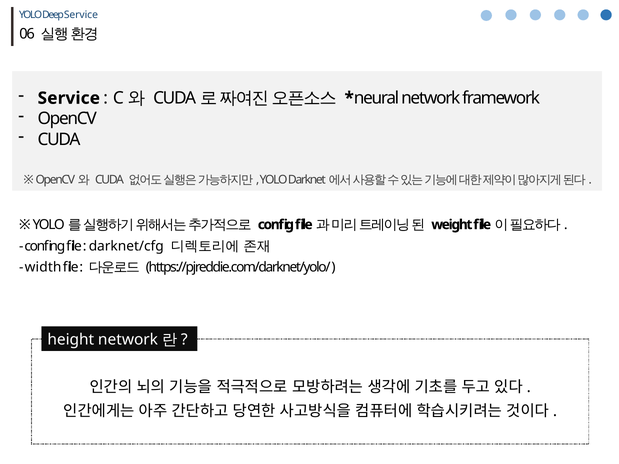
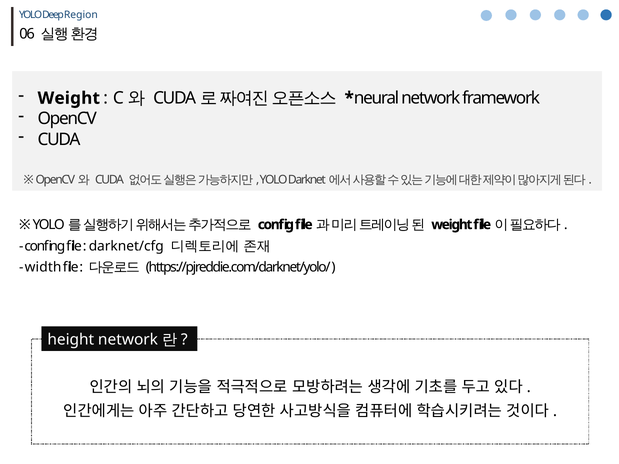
Deep Service: Service -> Region
Service at (69, 98): Service -> Weight
